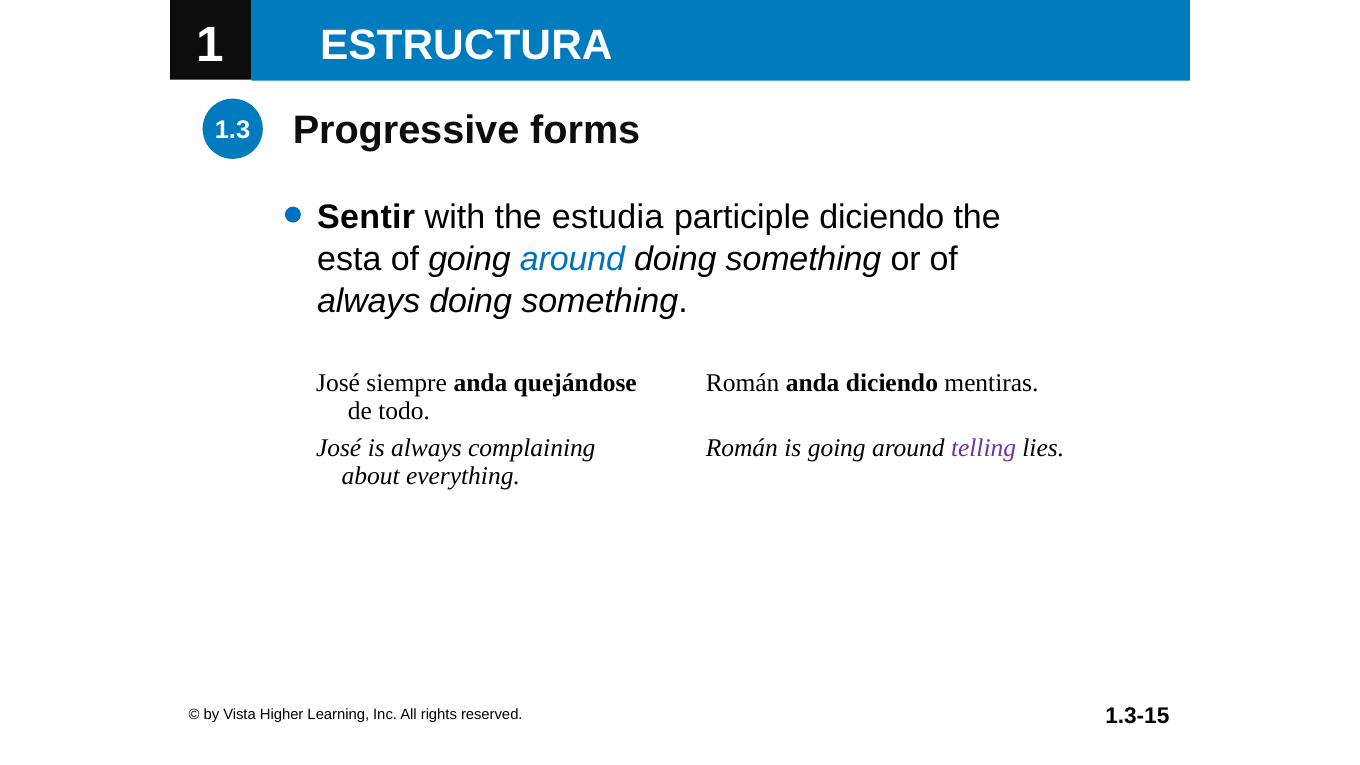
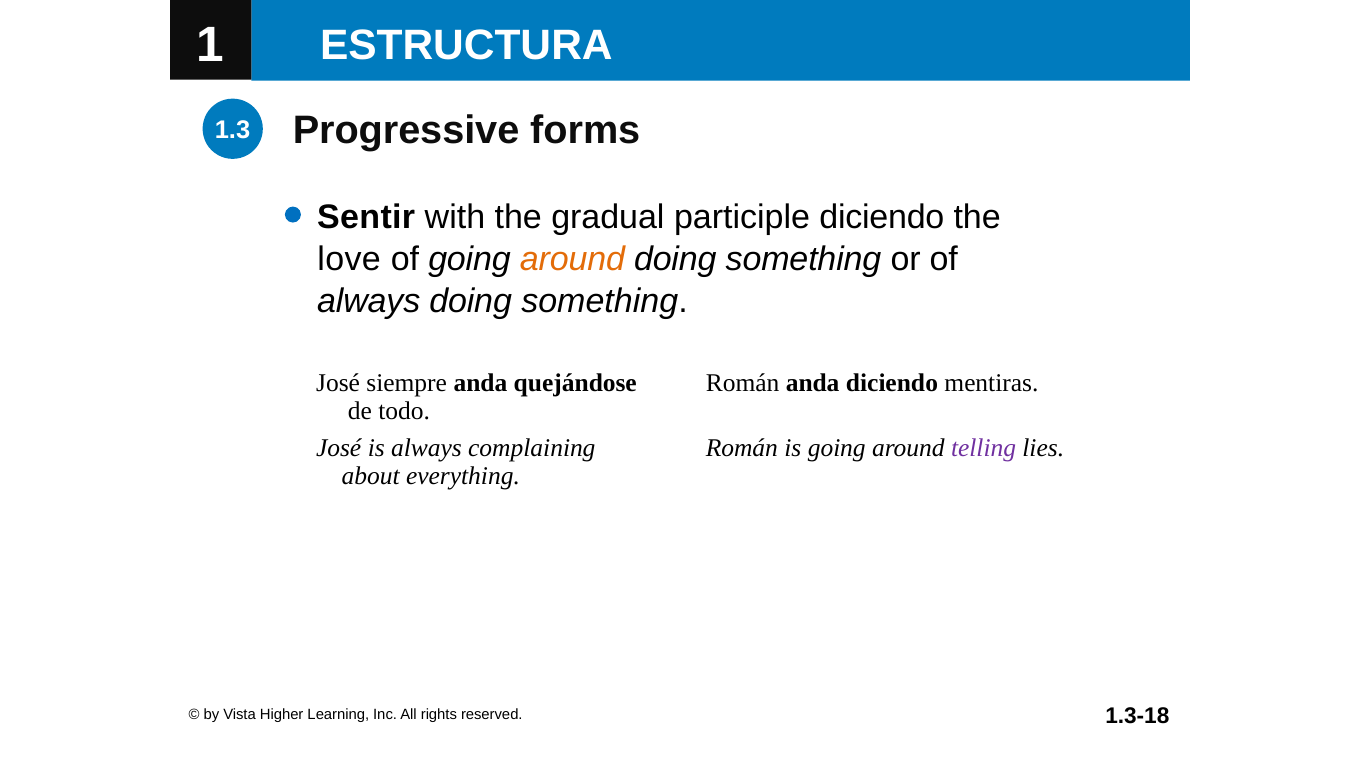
estudia: estudia -> gradual
esta: esta -> love
around at (572, 259) colour: blue -> orange
1.3-15: 1.3-15 -> 1.3-18
